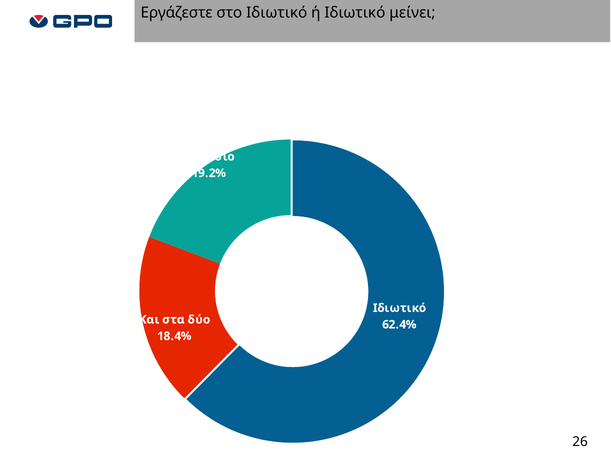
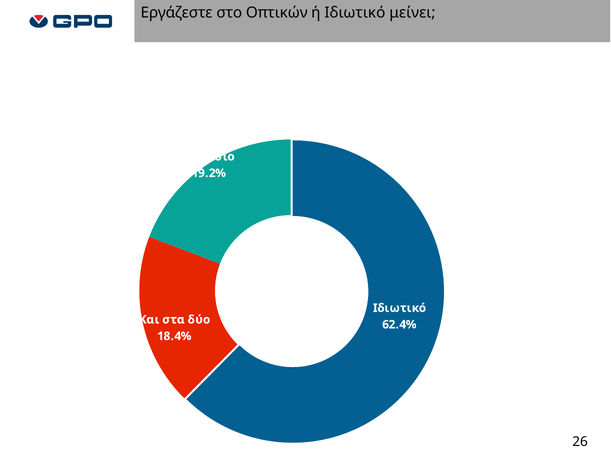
στο Ιδιωτικό: Ιδιωτικό -> Οπτικών
